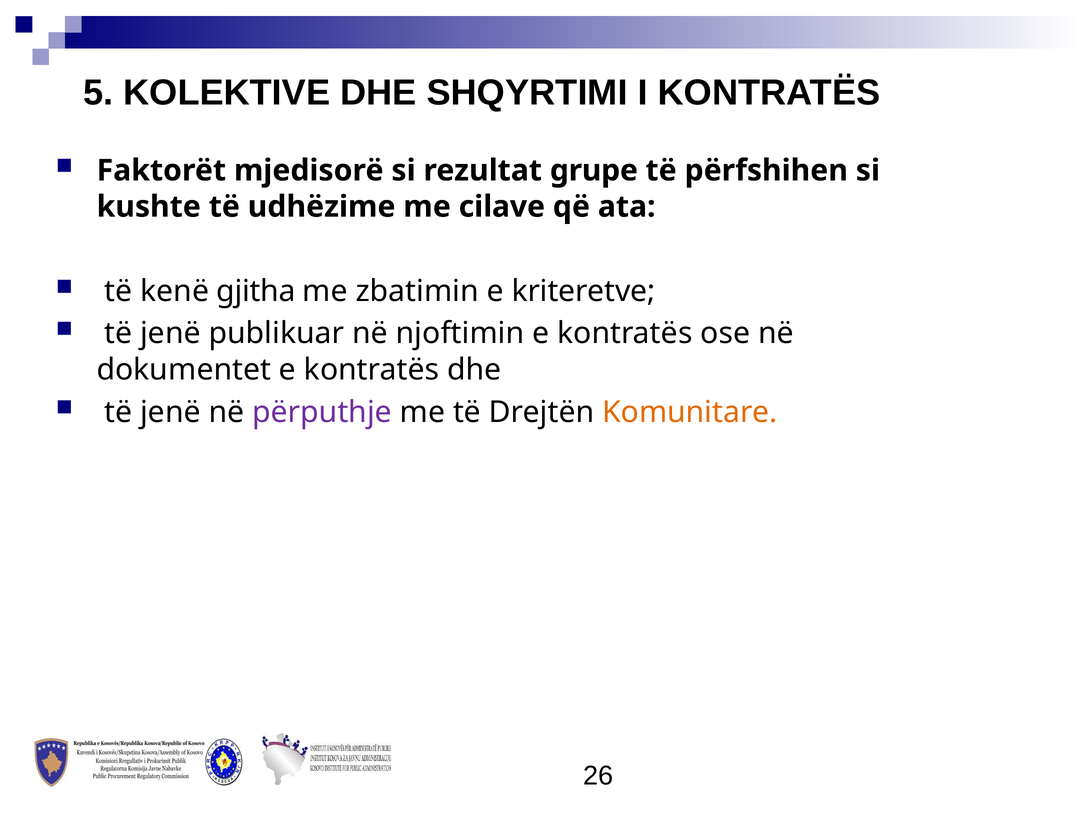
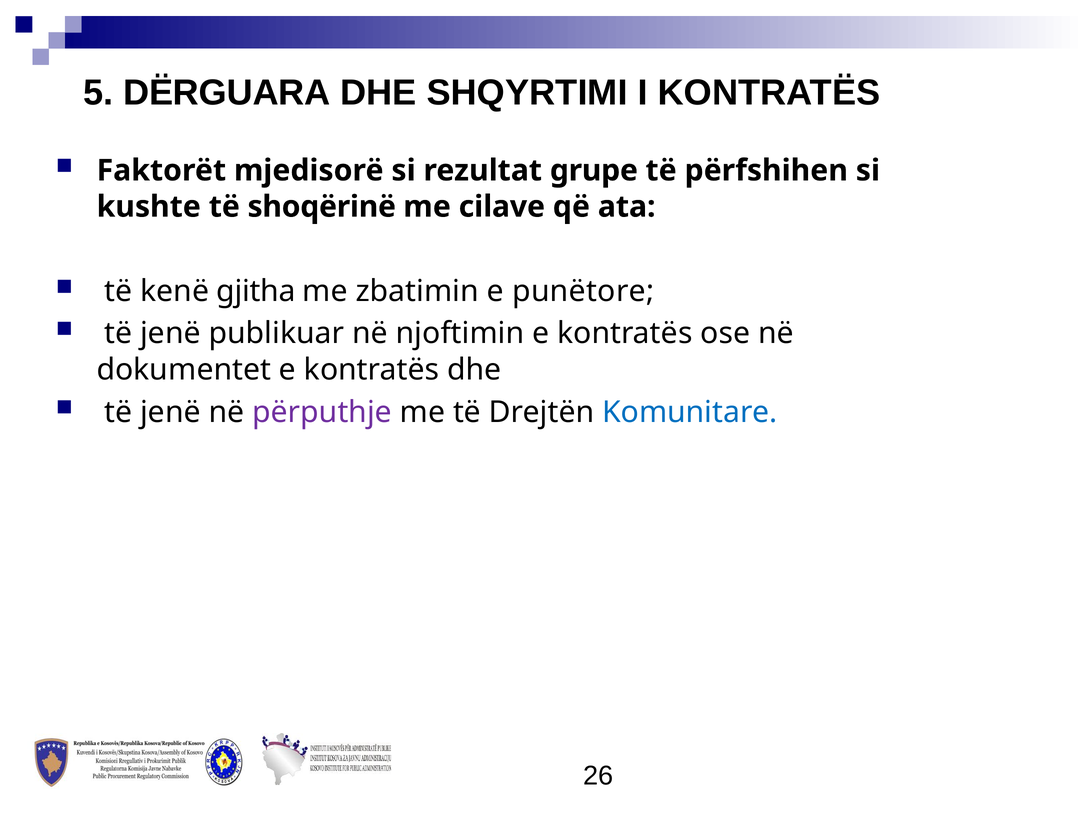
KOLEKTIVE: KOLEKTIVE -> DËRGUARA
udhëzime: udhëzime -> shoqërinë
kriteretve: kriteretve -> punëtore
Komunitare colour: orange -> blue
